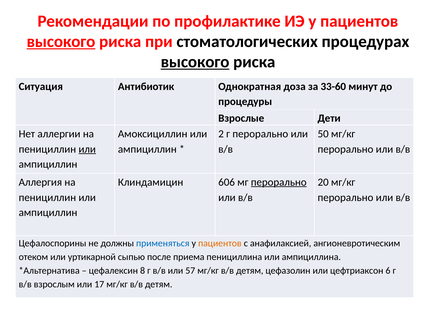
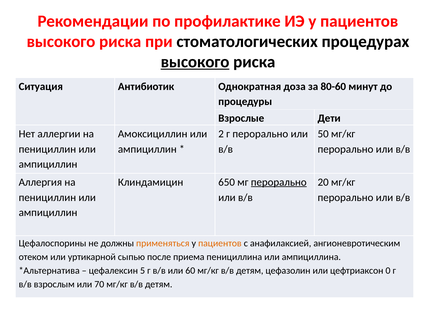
высокого at (61, 42) underline: present -> none
33-60: 33-60 -> 80-60
или at (87, 149) underline: present -> none
606: 606 -> 650
применяться colour: blue -> orange
8: 8 -> 5
57: 57 -> 60
6: 6 -> 0
17: 17 -> 70
